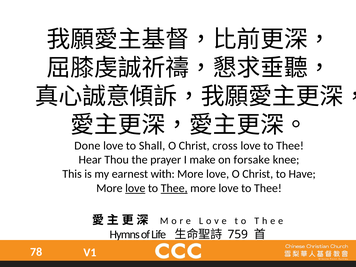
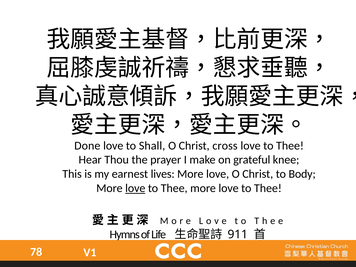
forsake: forsake -> grateful
with: with -> lives
Have: Have -> Body
Thee at (174, 188) underline: present -> none
759: 759 -> 911
